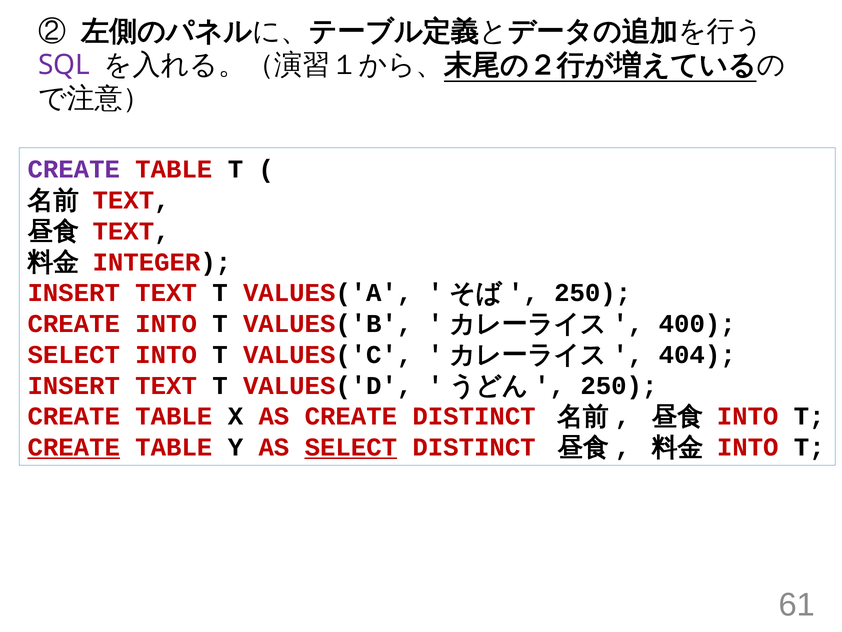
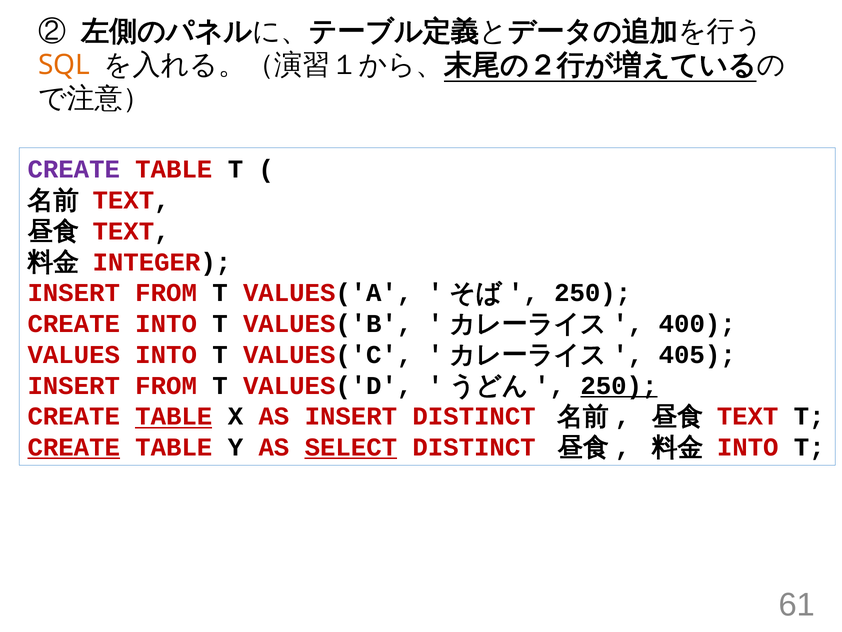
SQL colour: purple -> orange
TEXT at (166, 293): TEXT -> FROM
SELECT at (74, 354): SELECT -> VALUES
404: 404 -> 405
TEXT at (166, 385): TEXT -> FROM
250 at (619, 385) underline: none -> present
TABLE at (174, 416) underline: none -> present
AS CREATE: CREATE -> INSERT
INTO at (748, 416): INTO -> TEXT
